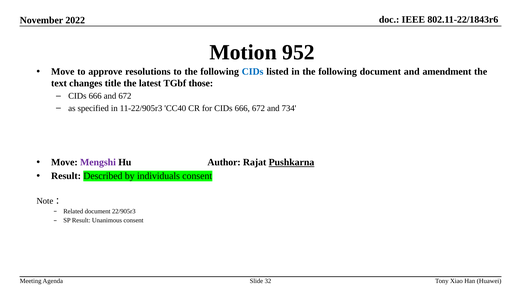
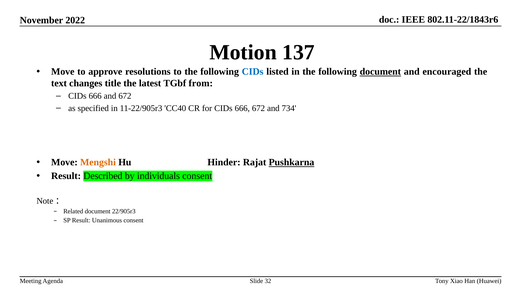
952: 952 -> 137
document at (380, 72) underline: none -> present
amendment: amendment -> encouraged
those: those -> from
Mengshi colour: purple -> orange
Author: Author -> Hinder
